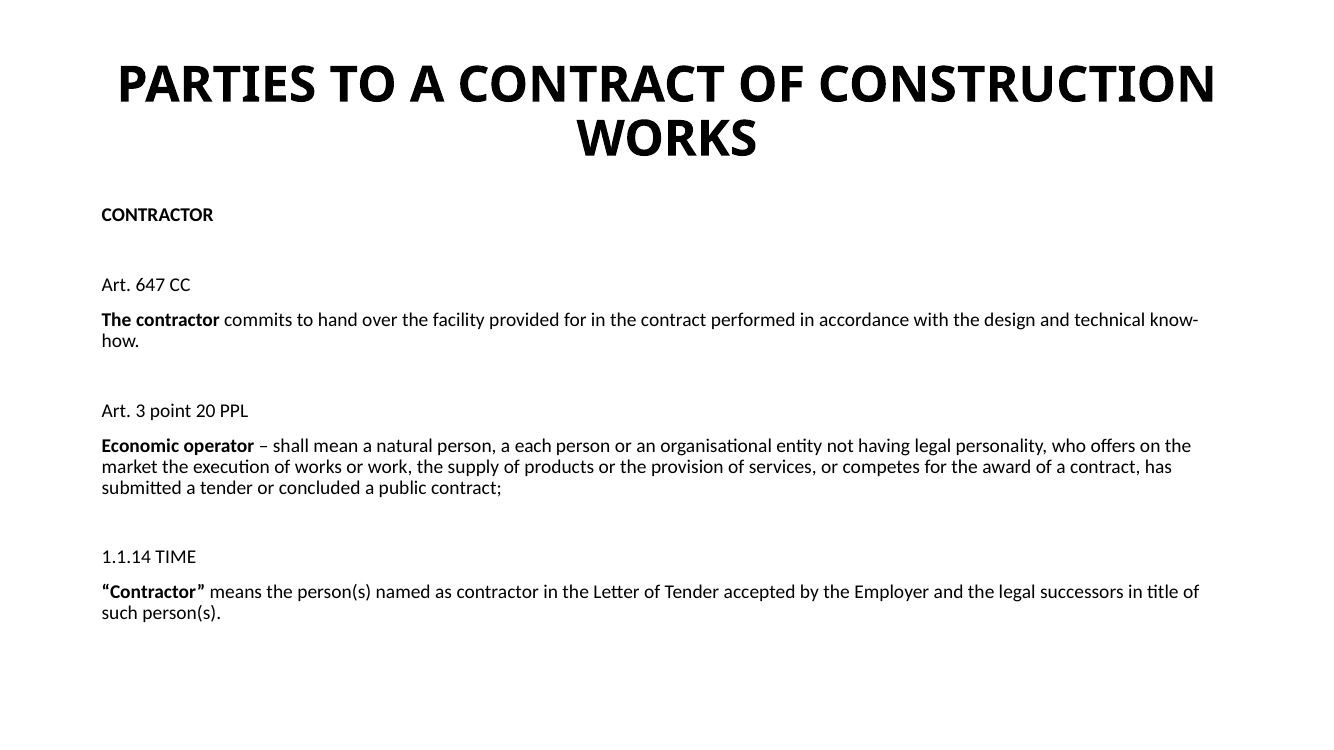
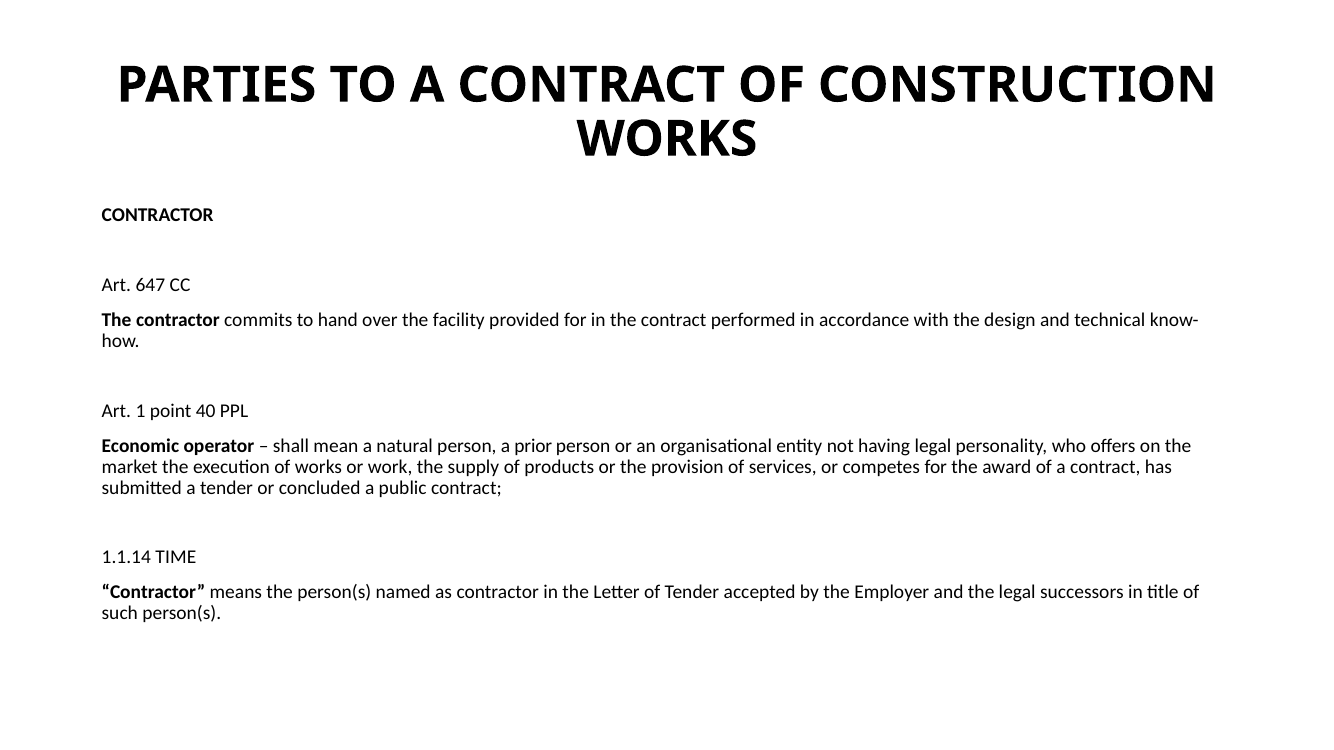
3: 3 -> 1
20: 20 -> 40
each: each -> prior
